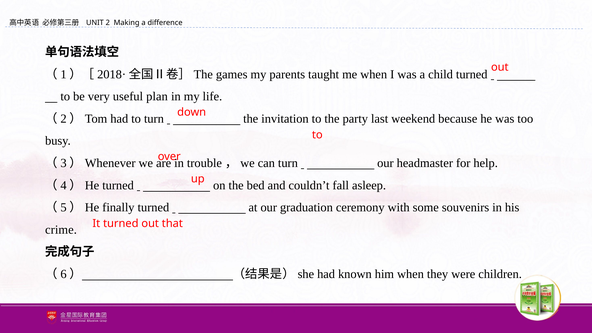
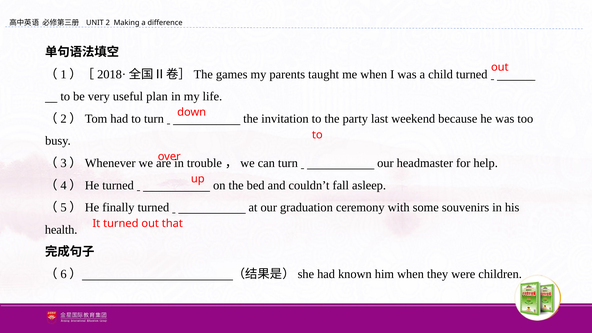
crime: crime -> health
